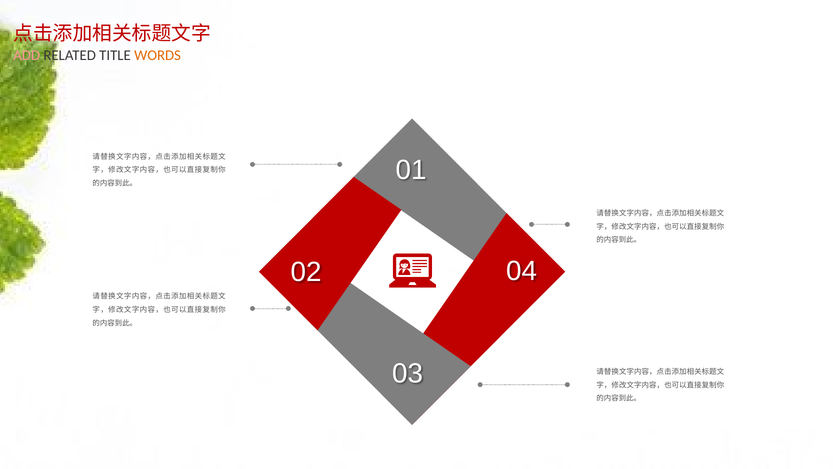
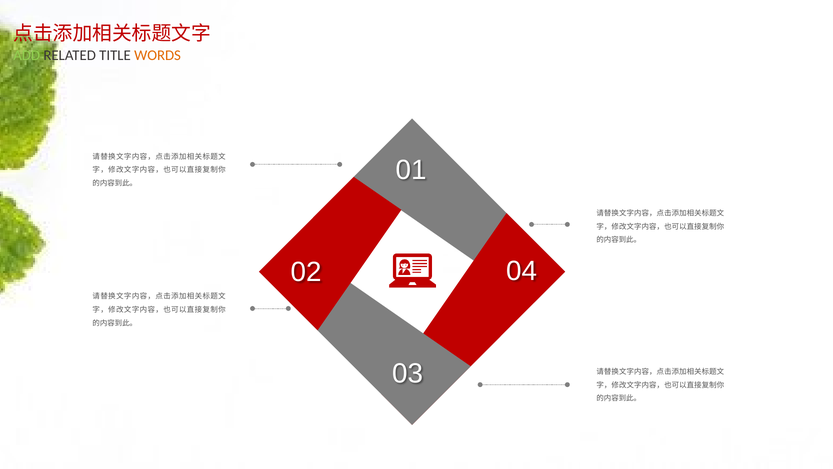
ADD colour: pink -> light green
